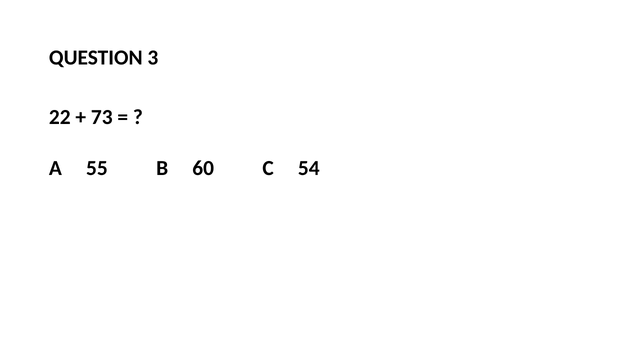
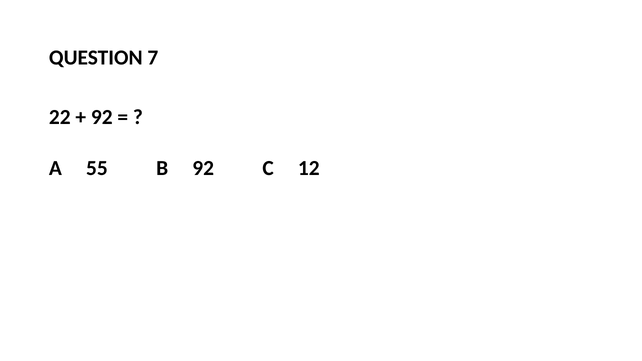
3: 3 -> 7
73 at (102, 117): 73 -> 92
B 60: 60 -> 92
54: 54 -> 12
